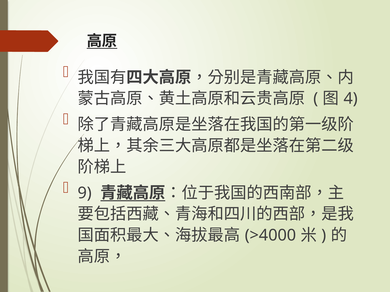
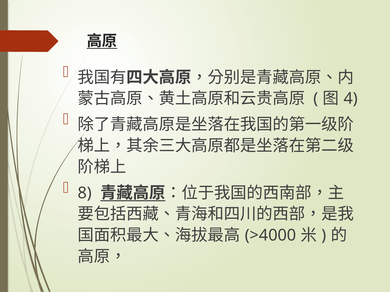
9: 9 -> 8
